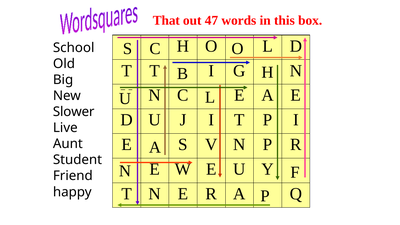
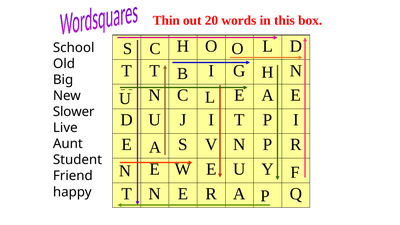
That: That -> Thin
47: 47 -> 20
